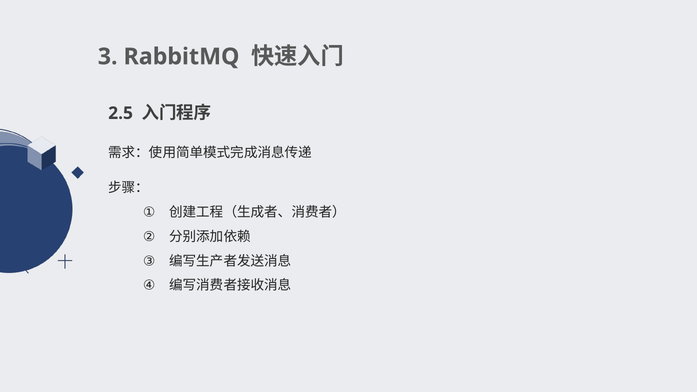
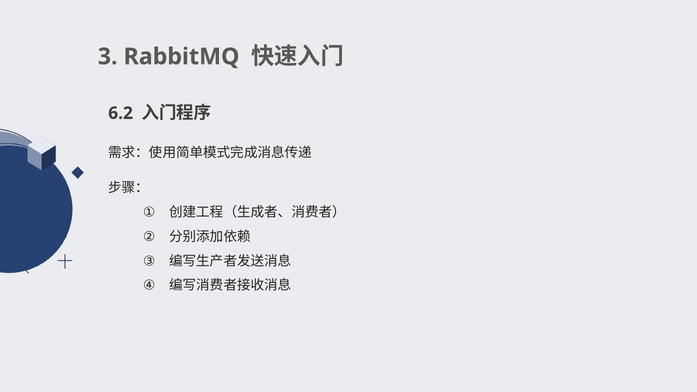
2.5: 2.5 -> 6.2
